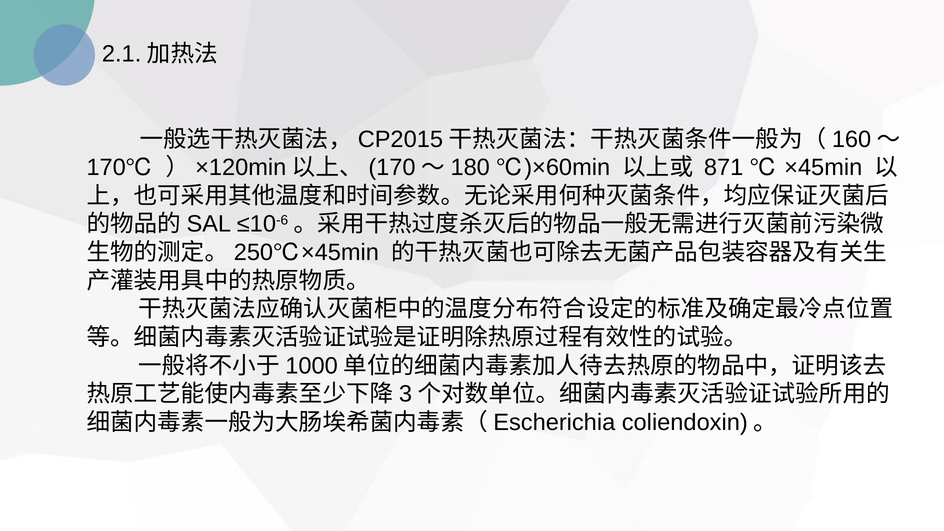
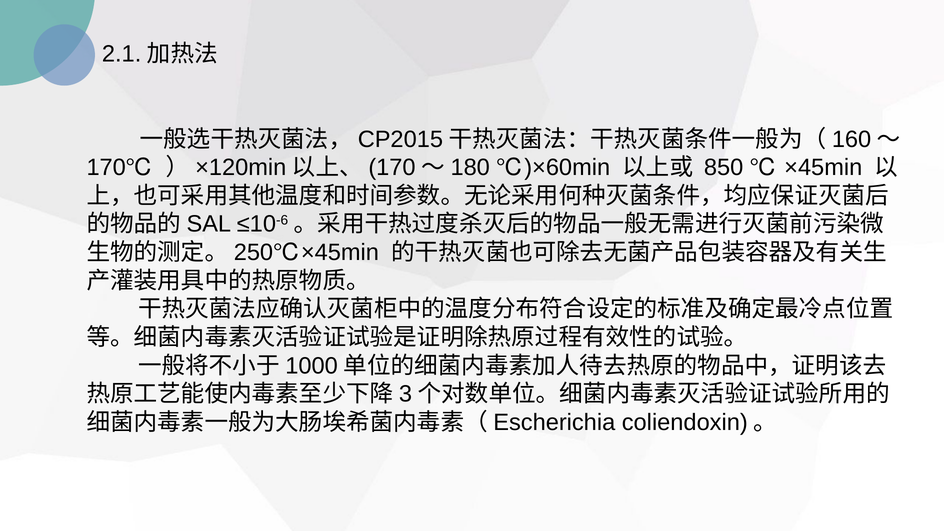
871: 871 -> 850
